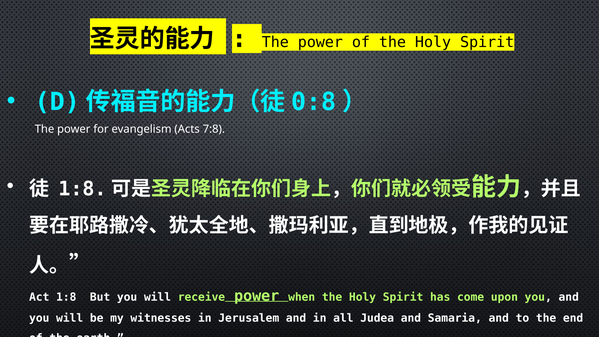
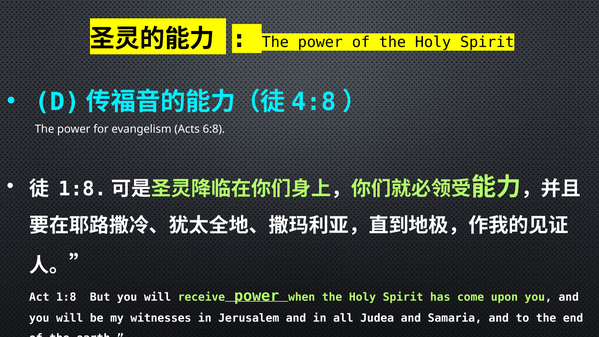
0:8: 0:8 -> 4:8
7:8: 7:8 -> 6:8
